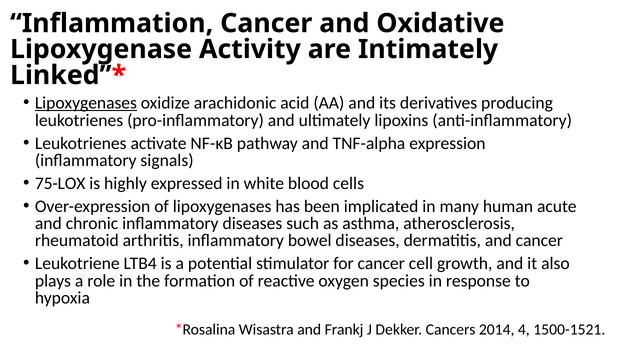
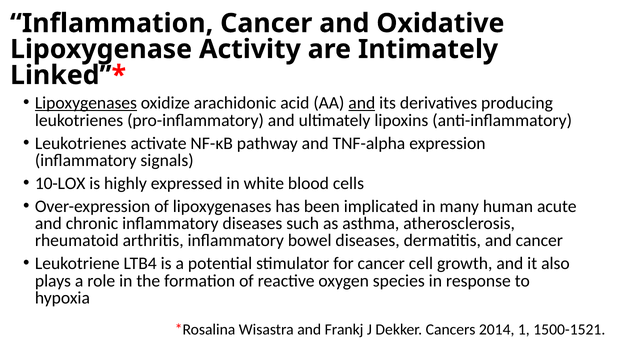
and at (362, 103) underline: none -> present
75-LOX: 75-LOX -> 10-LOX
4: 4 -> 1
